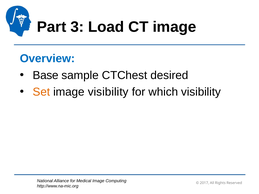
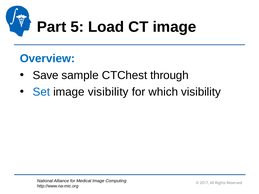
3: 3 -> 5
Base: Base -> Save
desired: desired -> through
Set colour: orange -> blue
